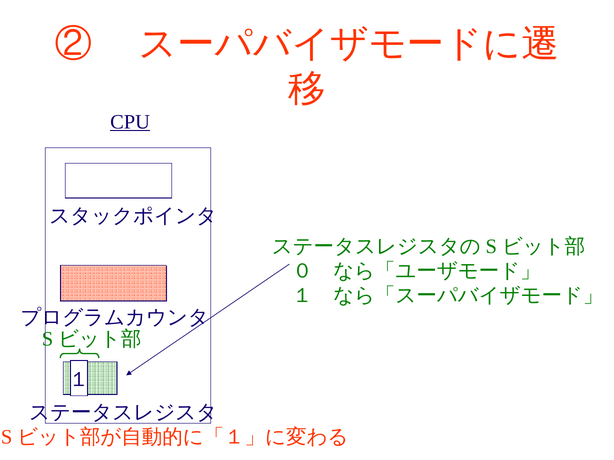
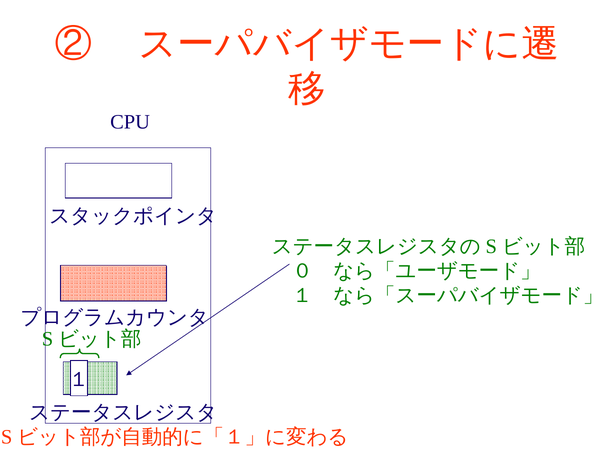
CPU underline: present -> none
